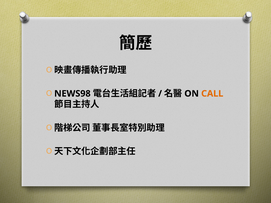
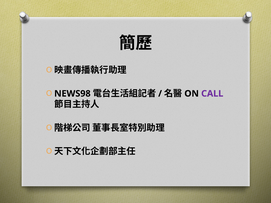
CALL colour: orange -> purple
